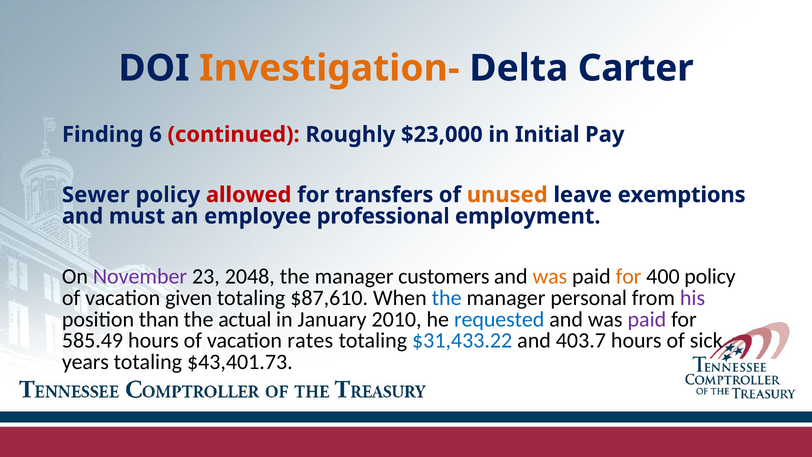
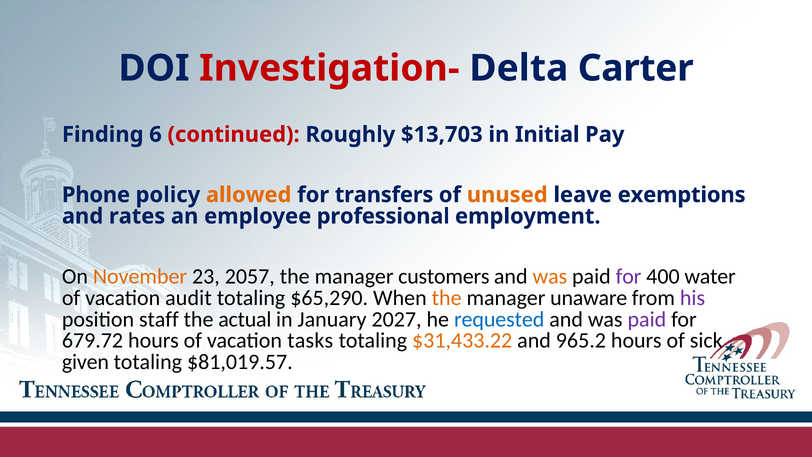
Investigation- colour: orange -> red
$23,000: $23,000 -> $13,703
Sewer: Sewer -> Phone
allowed colour: red -> orange
must: must -> rates
November colour: purple -> orange
2048: 2048 -> 2057
for at (629, 276) colour: orange -> purple
400 policy: policy -> water
given: given -> audit
$87,610: $87,610 -> $65,290
the at (447, 298) colour: blue -> orange
personal: personal -> unaware
than: than -> staff
2010: 2010 -> 2027
585.49: 585.49 -> 679.72
rates: rates -> tasks
$31,433.22 colour: blue -> orange
403.7: 403.7 -> 965.2
years: years -> given
$43,401.73: $43,401.73 -> $81,019.57
